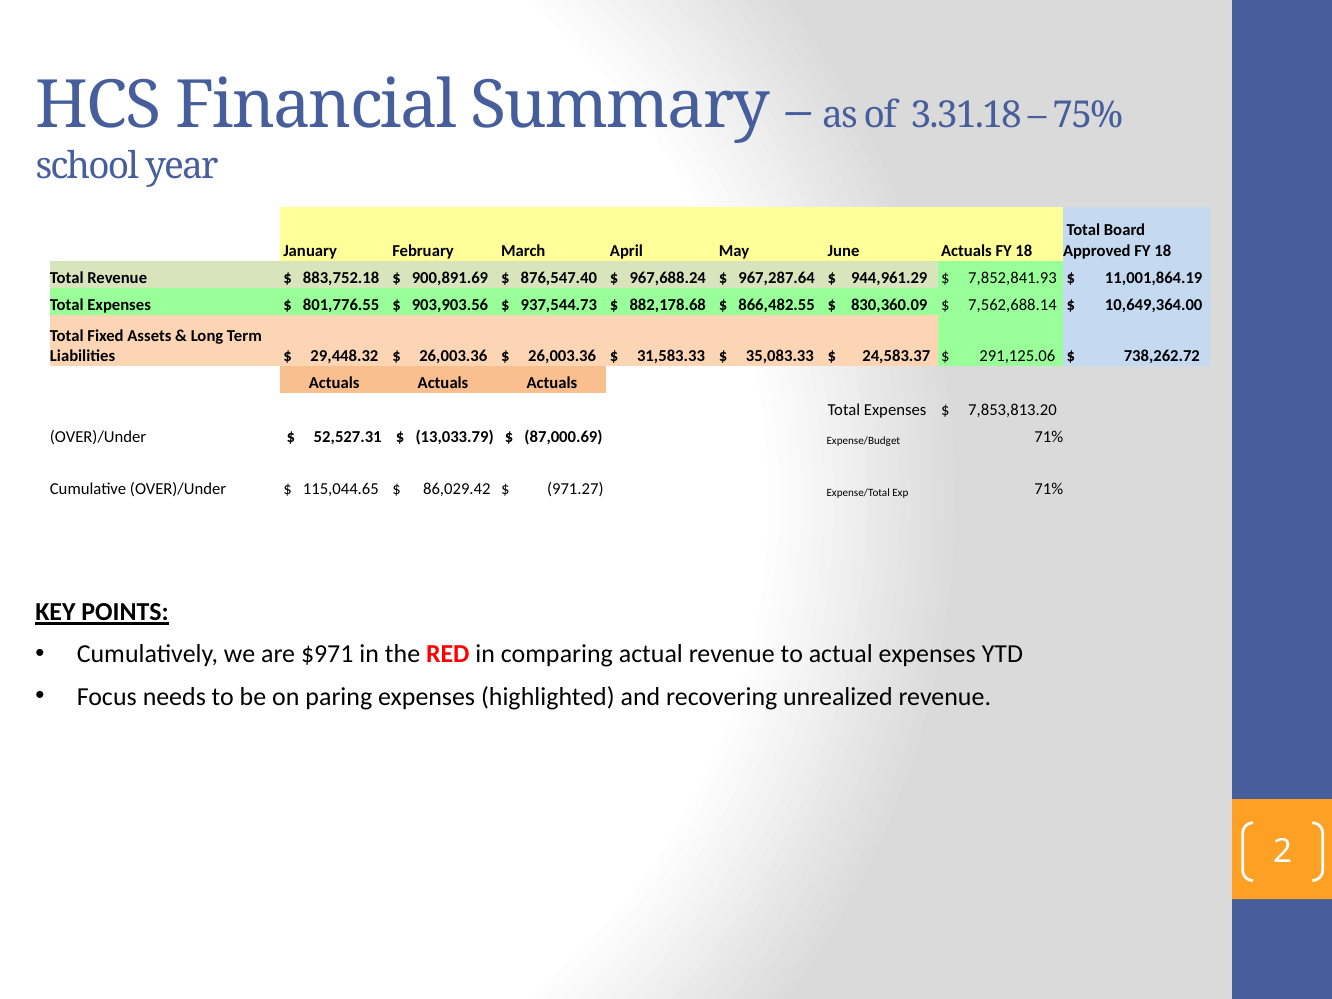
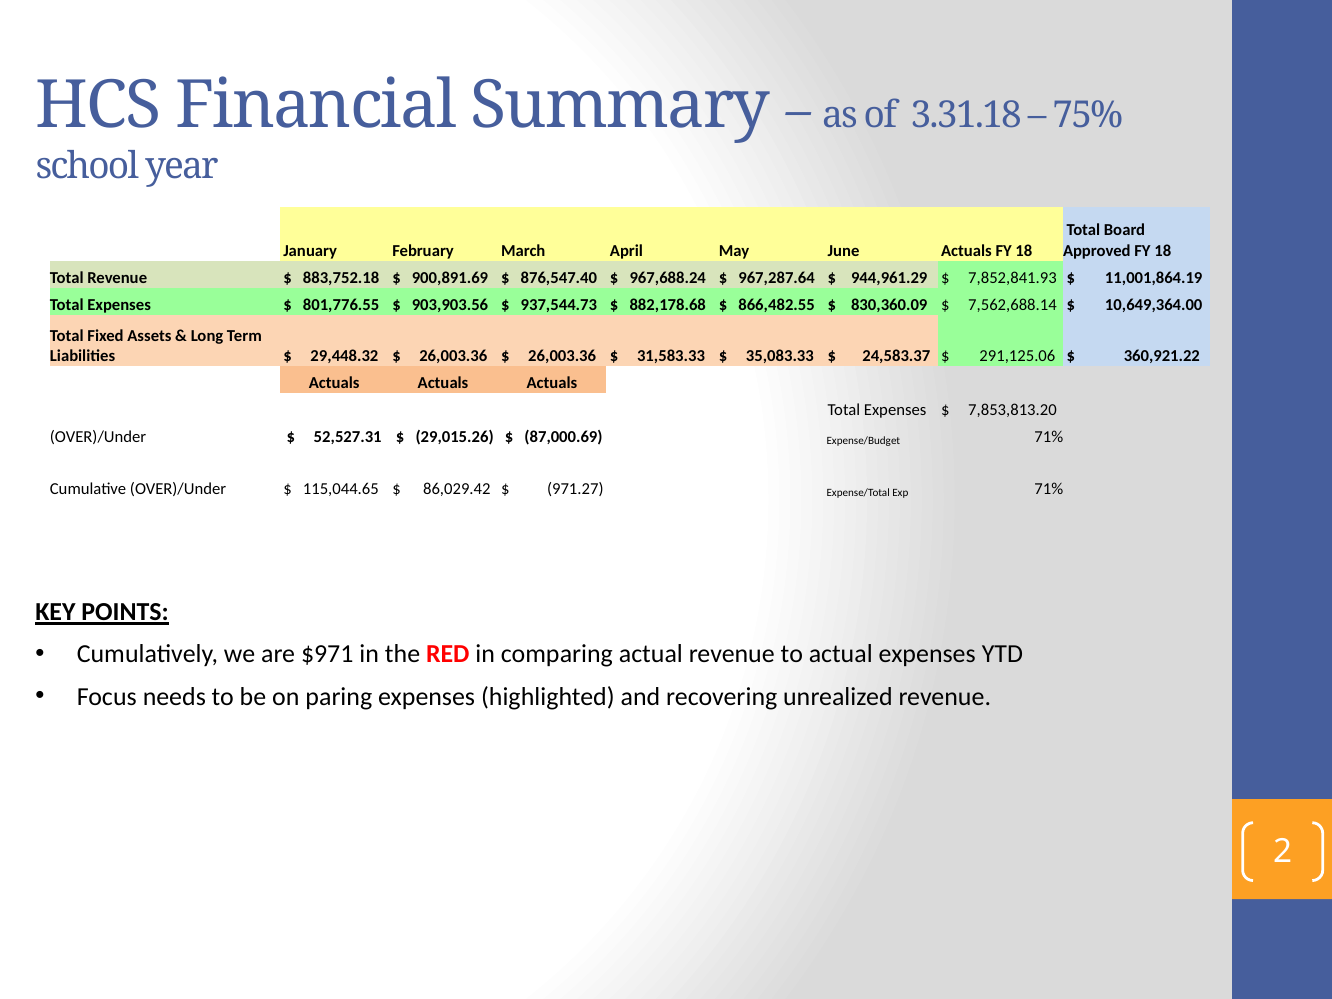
738,262.72: 738,262.72 -> 360,921.22
13,033.79: 13,033.79 -> 29,015.26
